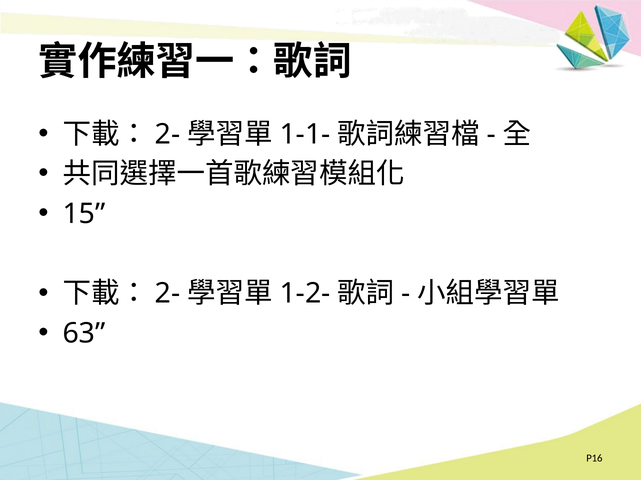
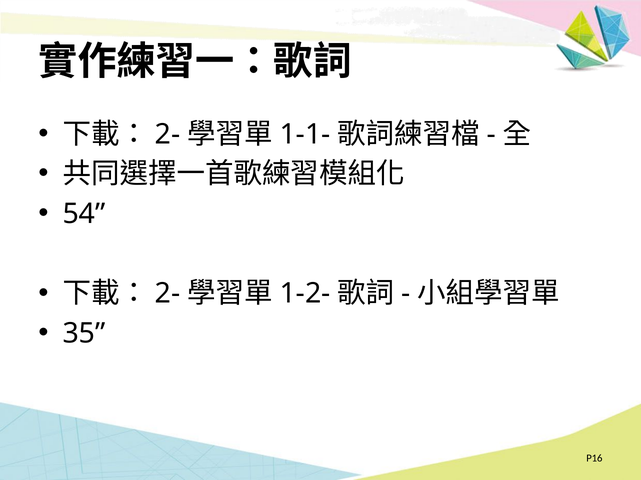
15: 15 -> 54
63: 63 -> 35
